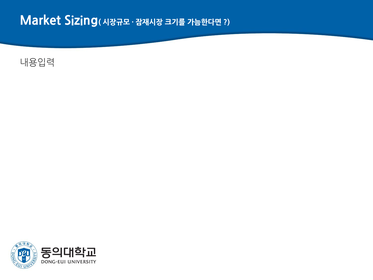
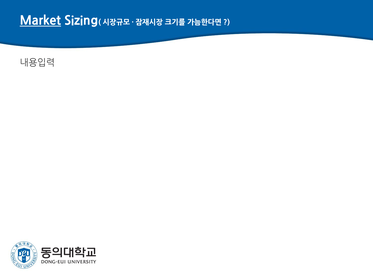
Market underline: none -> present
